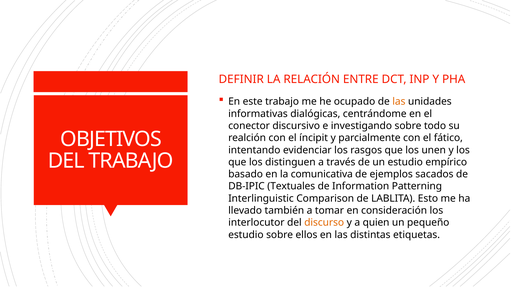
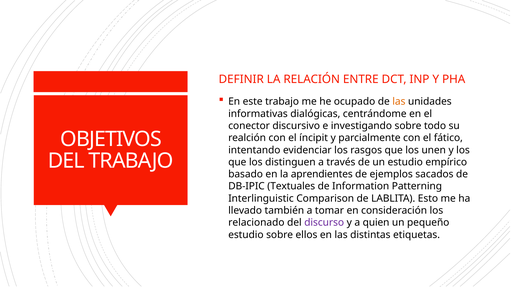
comunicativa: comunicativa -> aprendientes
interlocutor: interlocutor -> relacionado
discurso colour: orange -> purple
